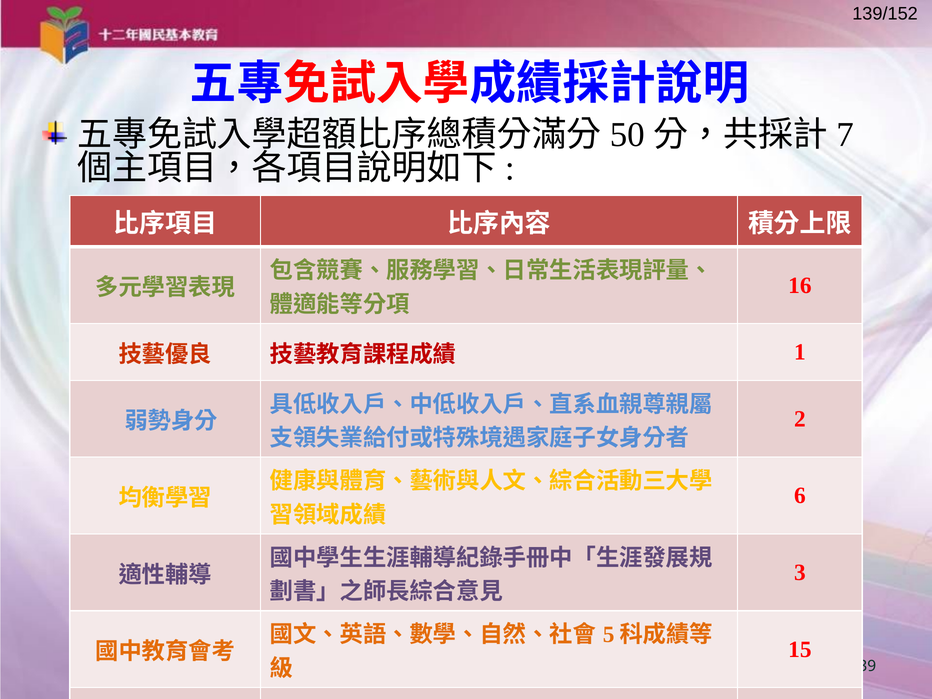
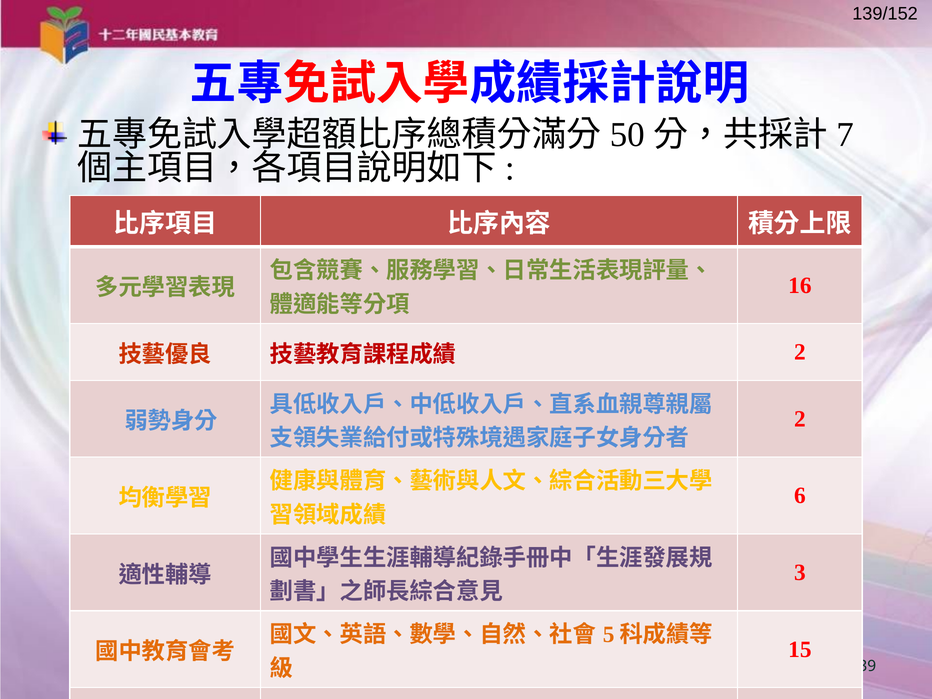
1 at (800, 352): 1 -> 2
